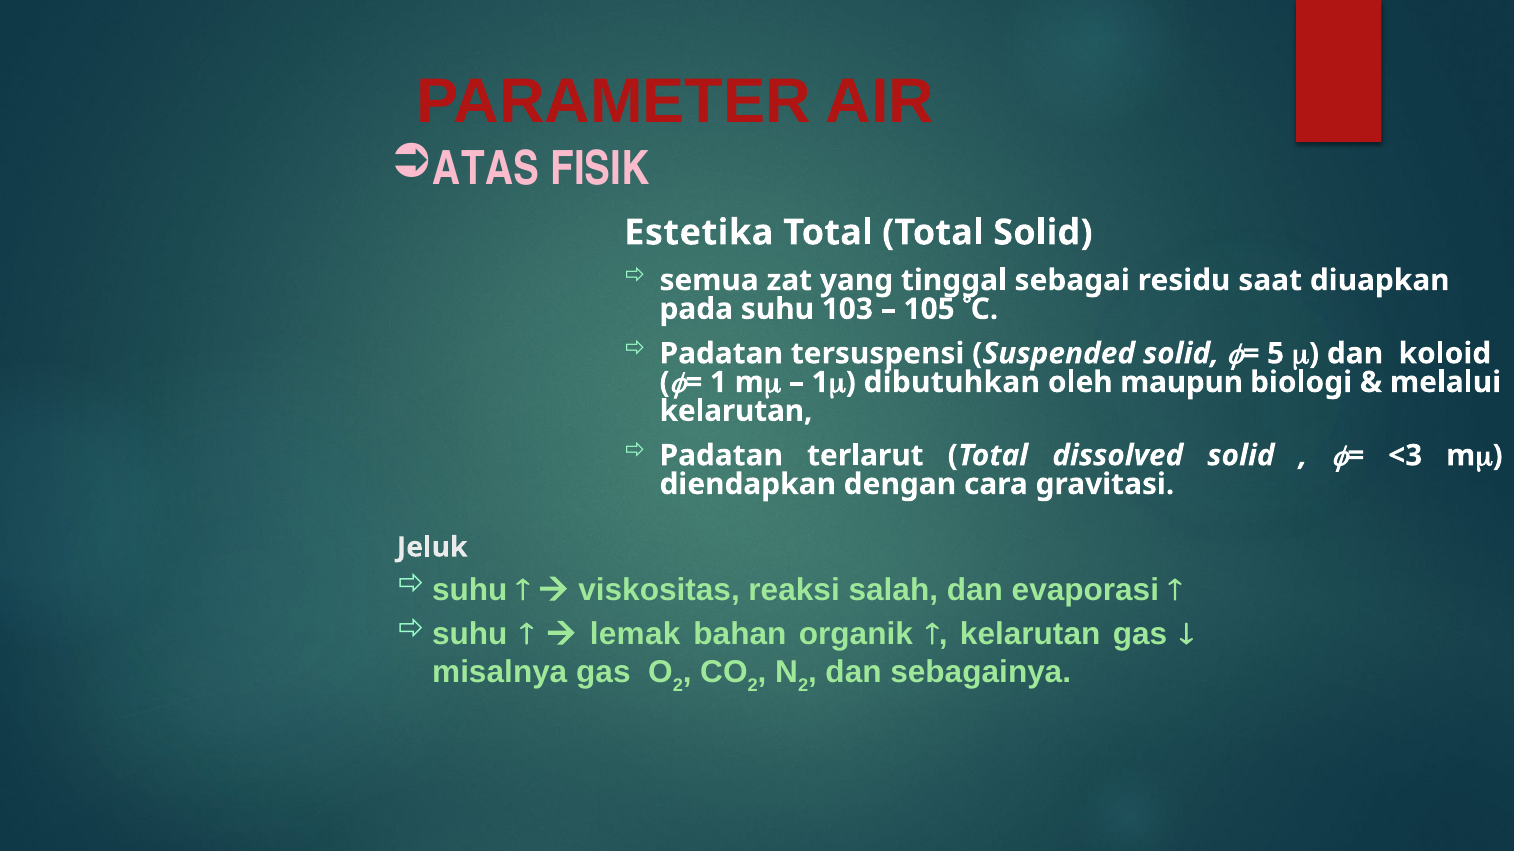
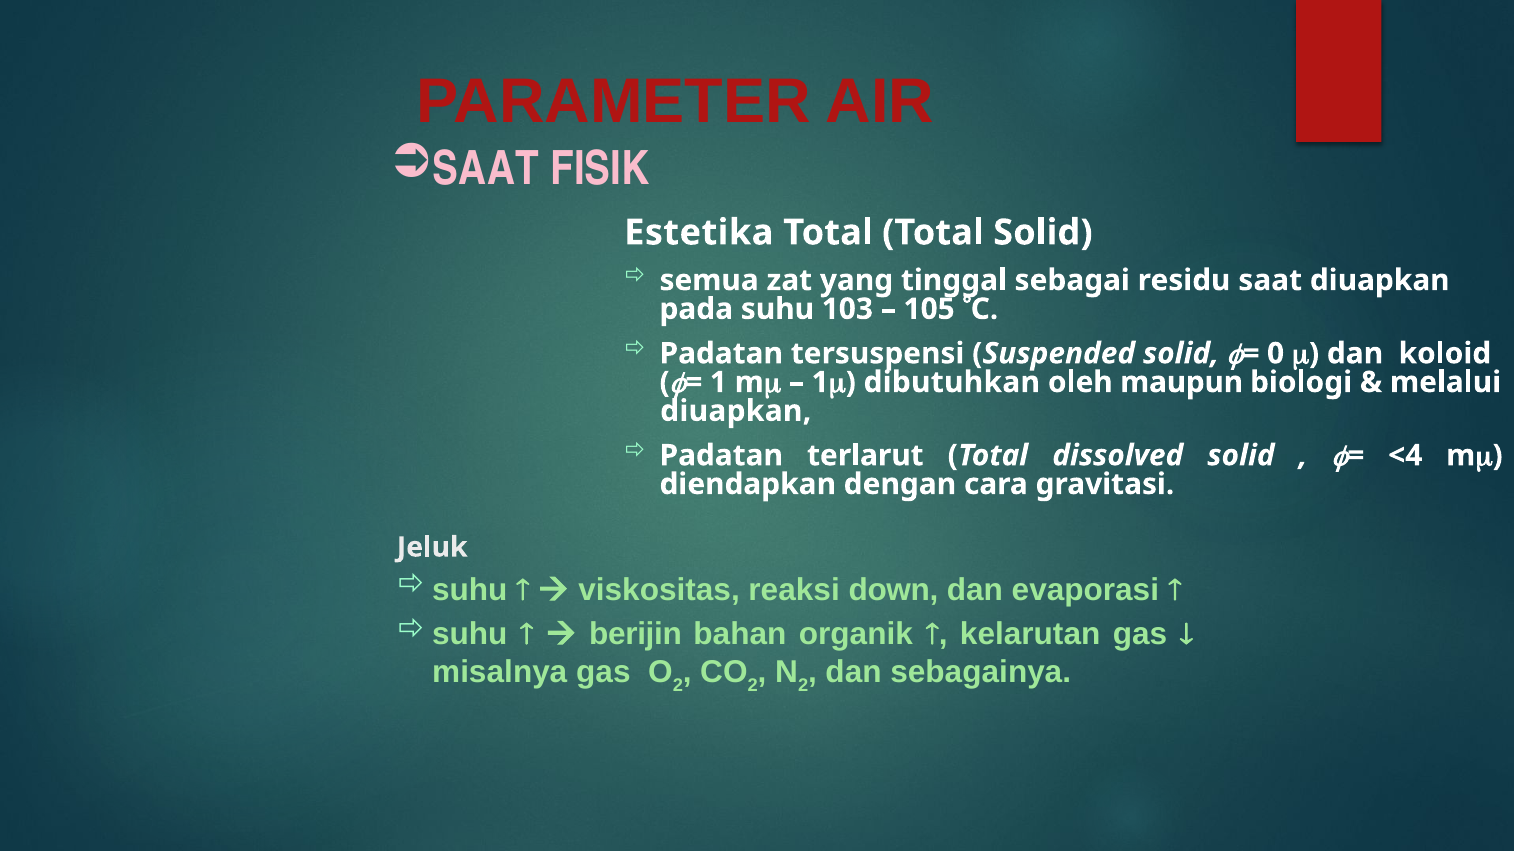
ATAS at (486, 169): ATAS -> SAAT
5: 5 -> 0
kelarutan at (736, 411): kelarutan -> diuapkan
<3: <3 -> <4
salah: salah -> down
lemak: lemak -> berijin
